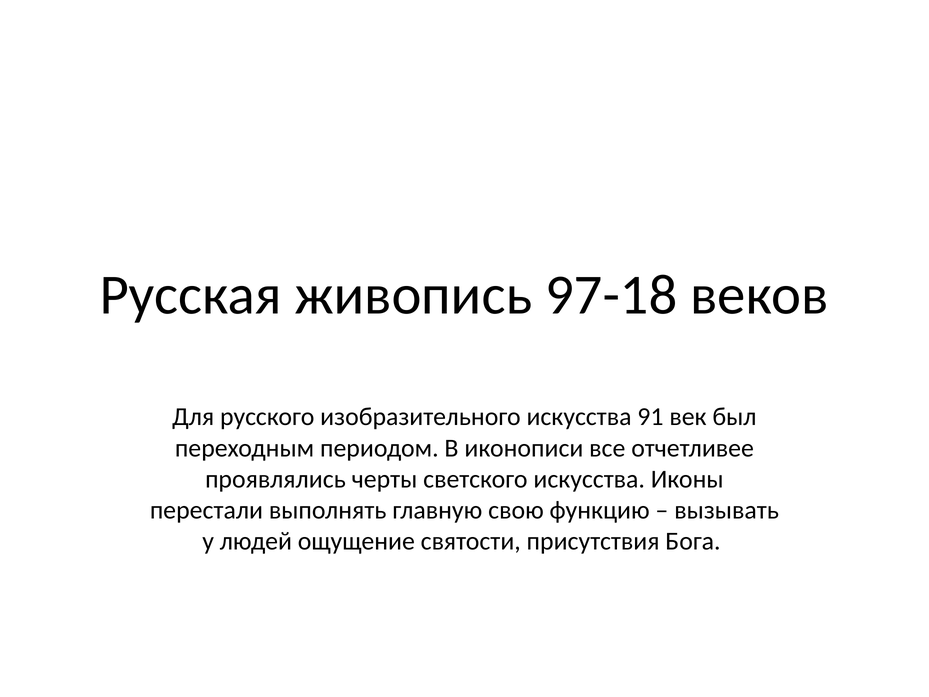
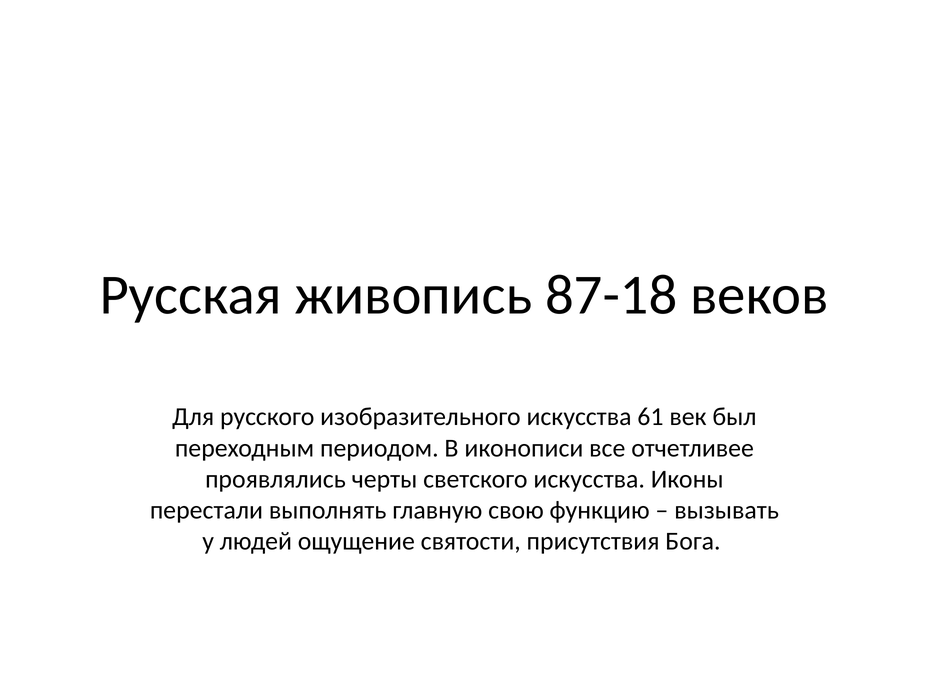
97-18: 97-18 -> 87-18
91: 91 -> 61
